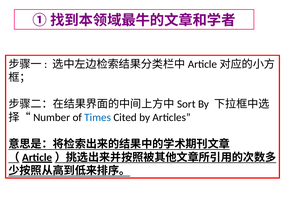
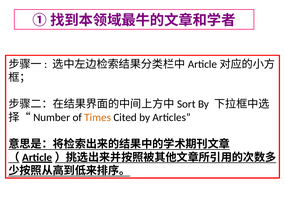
Times colour: blue -> orange
